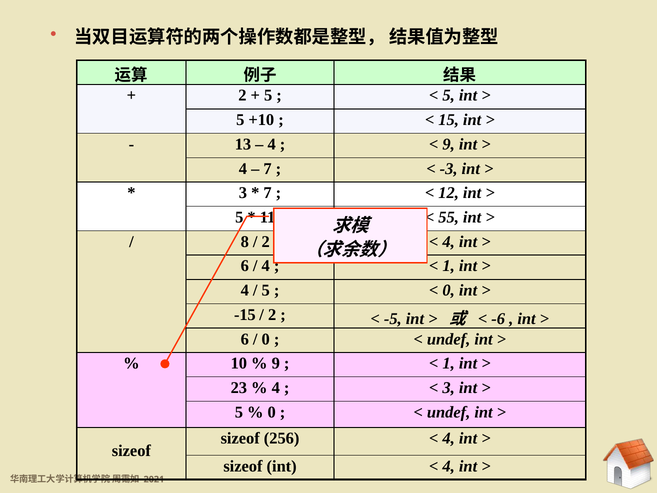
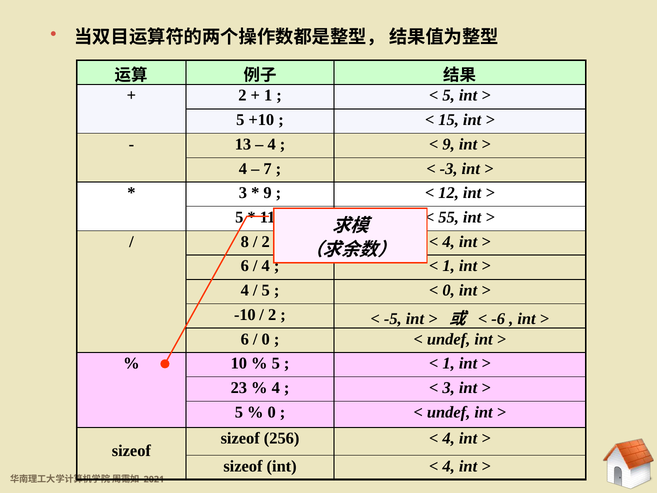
5 at (268, 96): 5 -> 1
7 at (268, 193): 7 -> 9
-15: -15 -> -10
9 at (276, 363): 9 -> 5
